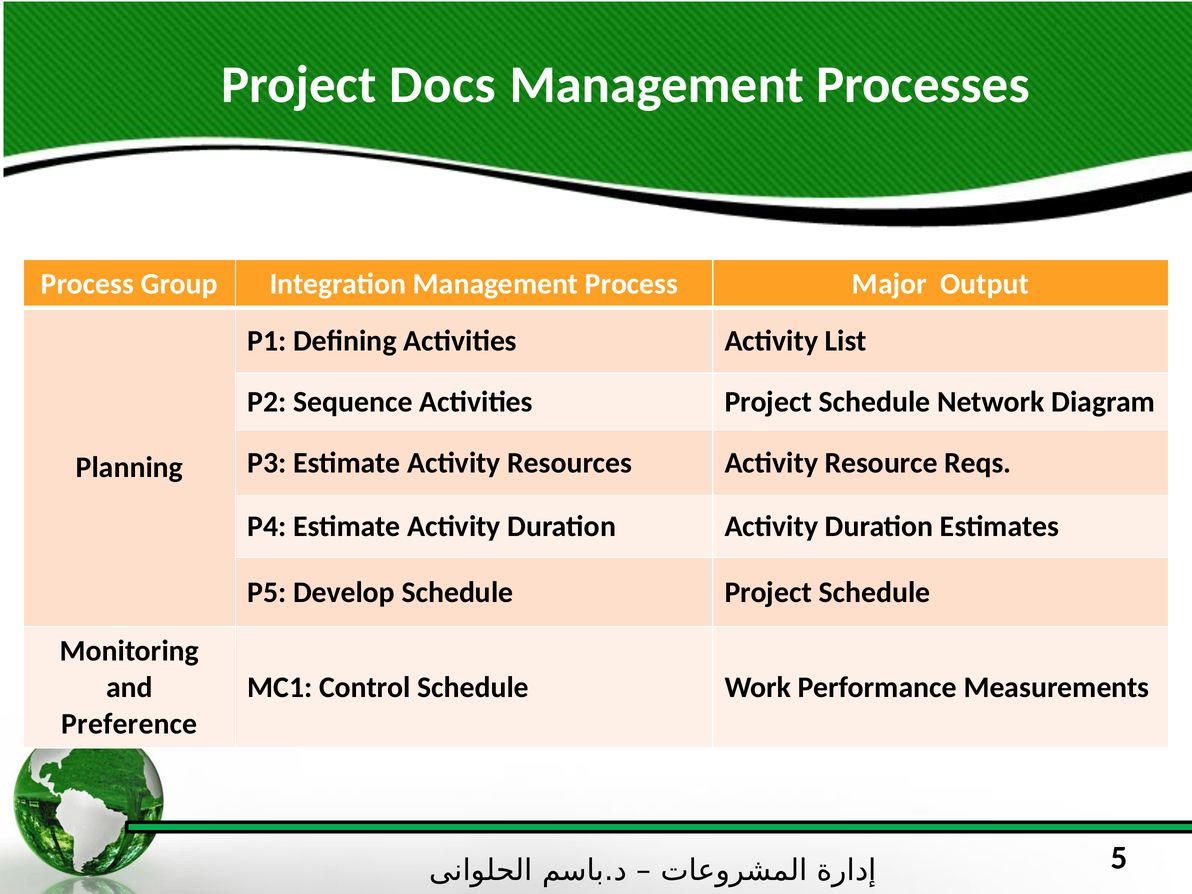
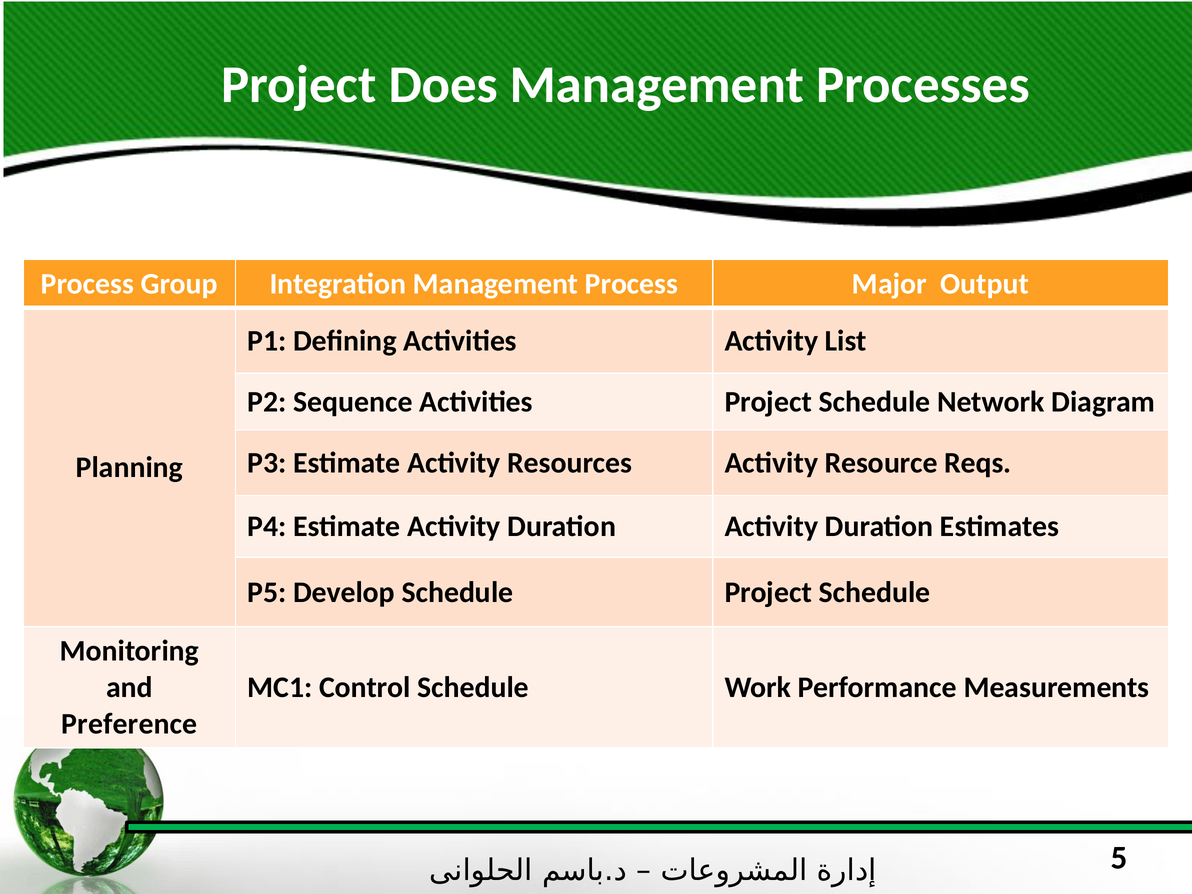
Docs: Docs -> Does
